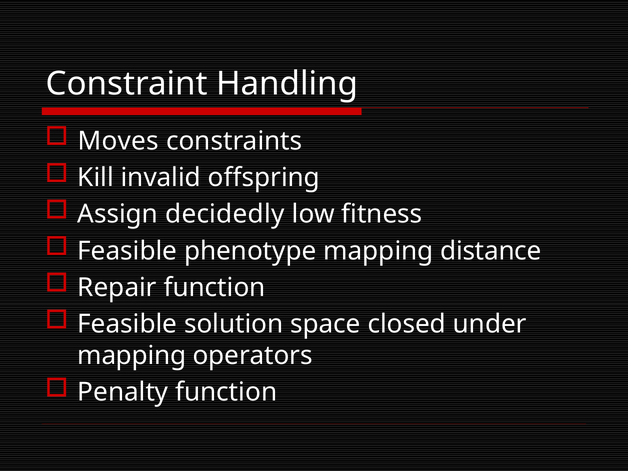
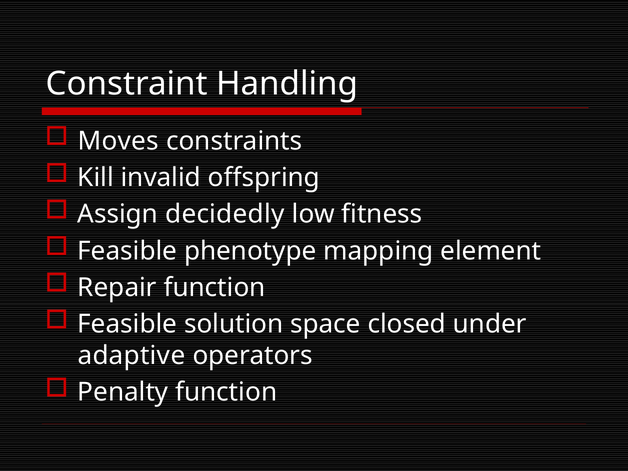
distance: distance -> element
mapping at (132, 356): mapping -> adaptive
